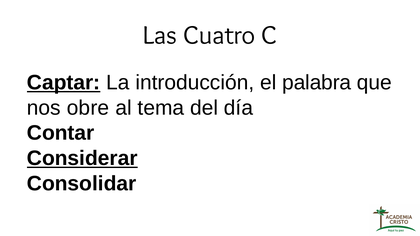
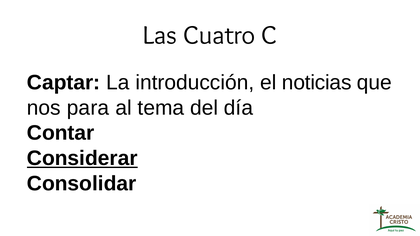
Captar underline: present -> none
palabra: palabra -> noticias
obre: obre -> para
